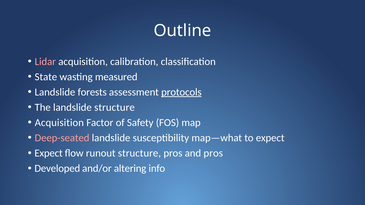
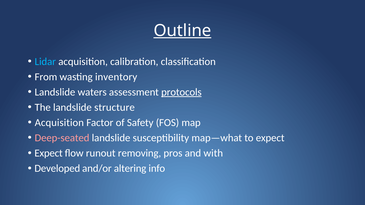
Outline underline: none -> present
Lidar colour: pink -> light blue
State: State -> From
measured: measured -> inventory
forests: forests -> waters
runout structure: structure -> removing
and pros: pros -> with
